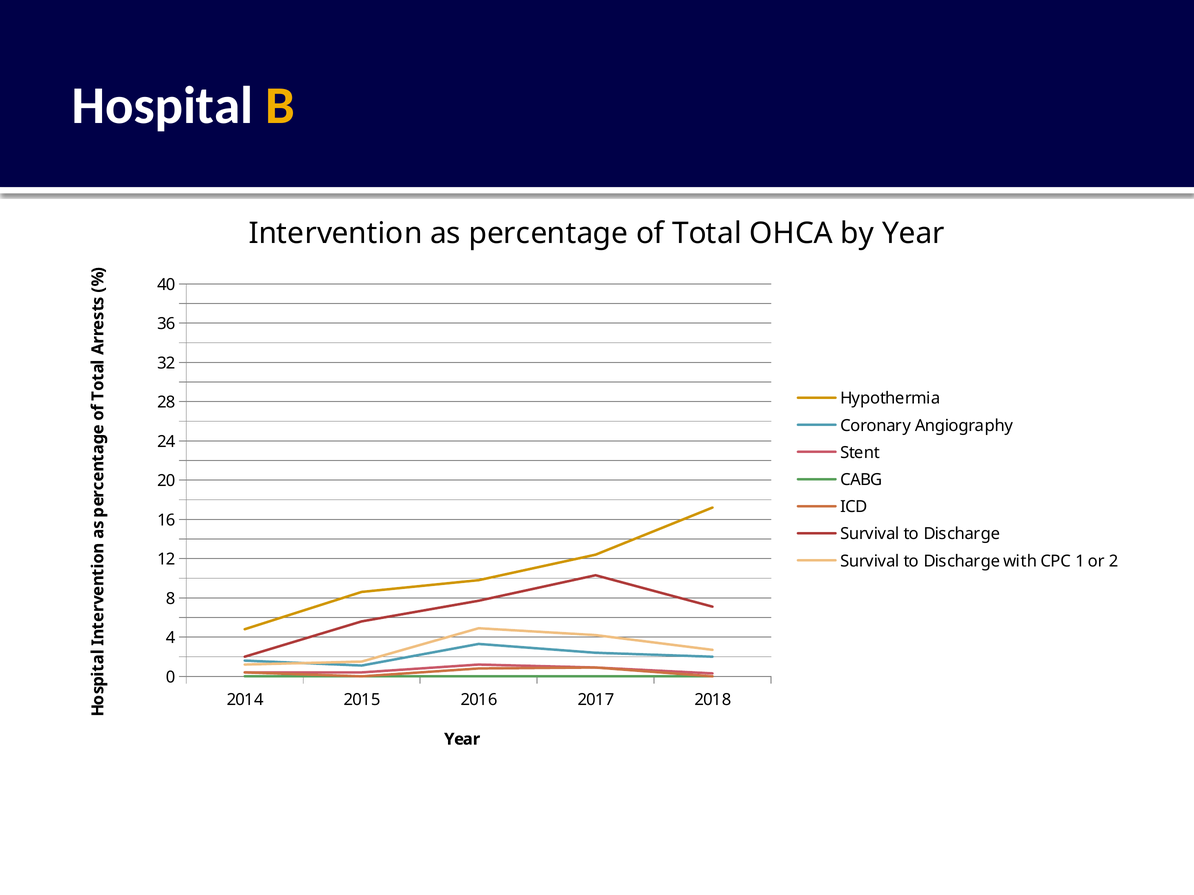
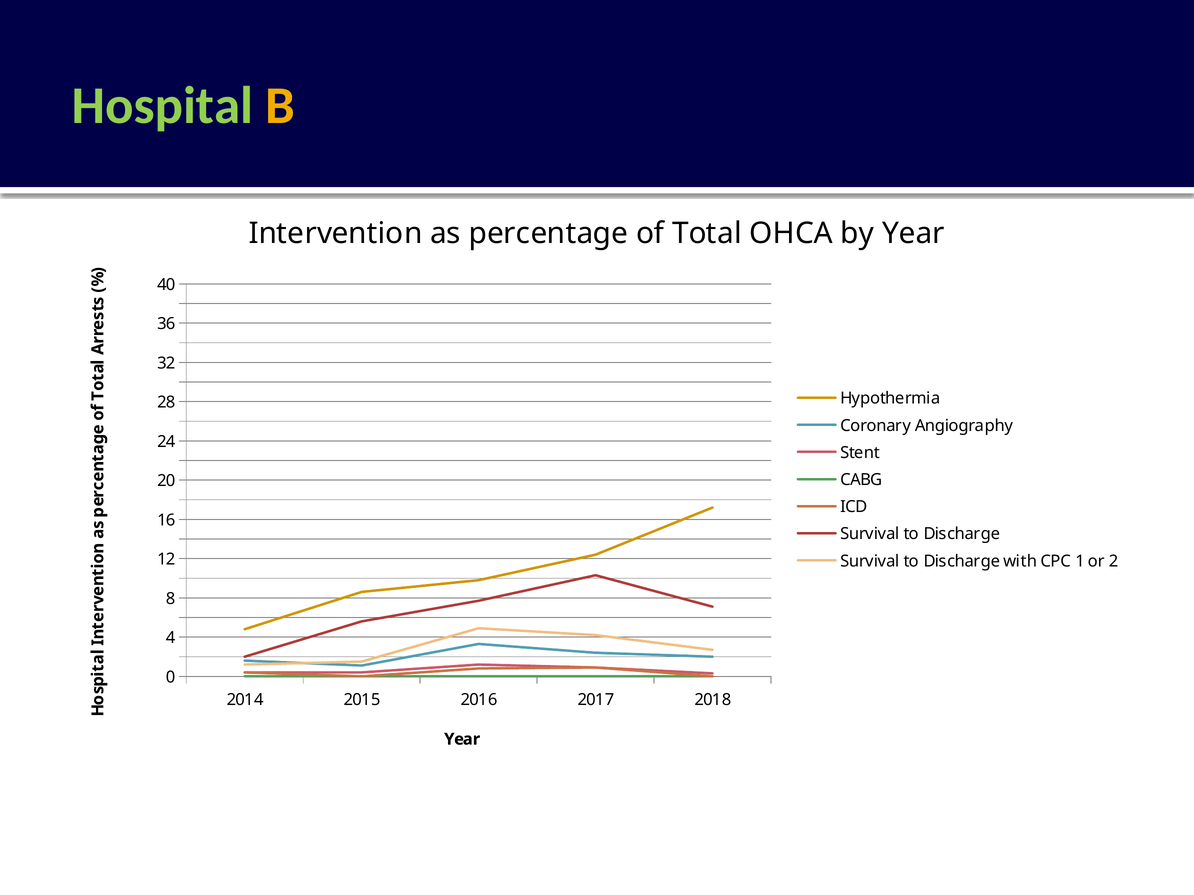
Hospital colour: white -> light green
